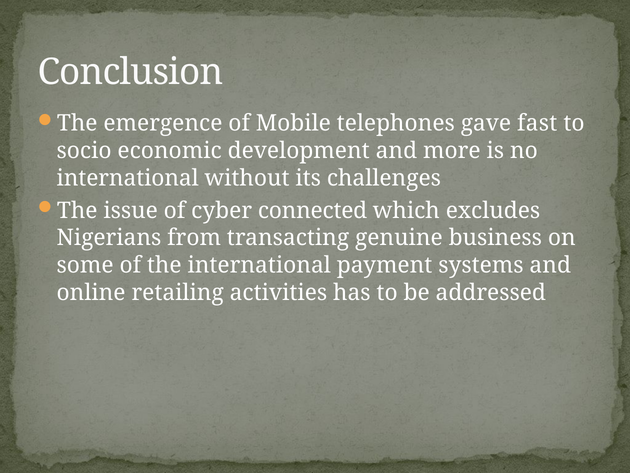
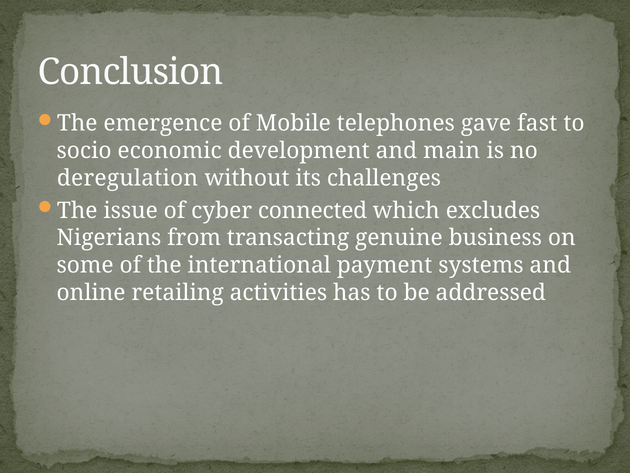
more: more -> main
international at (128, 178): international -> deregulation
